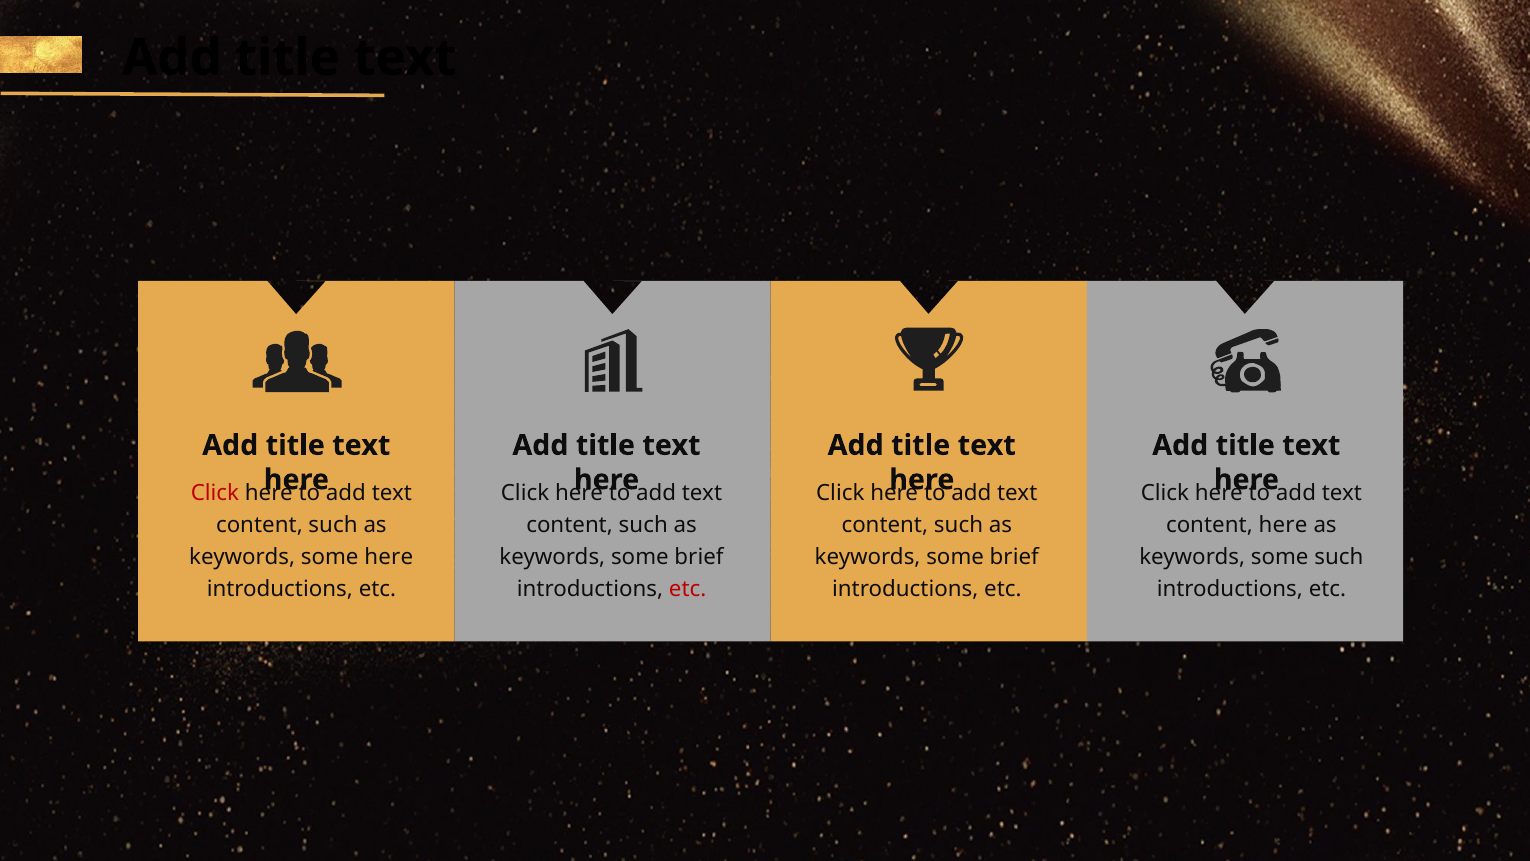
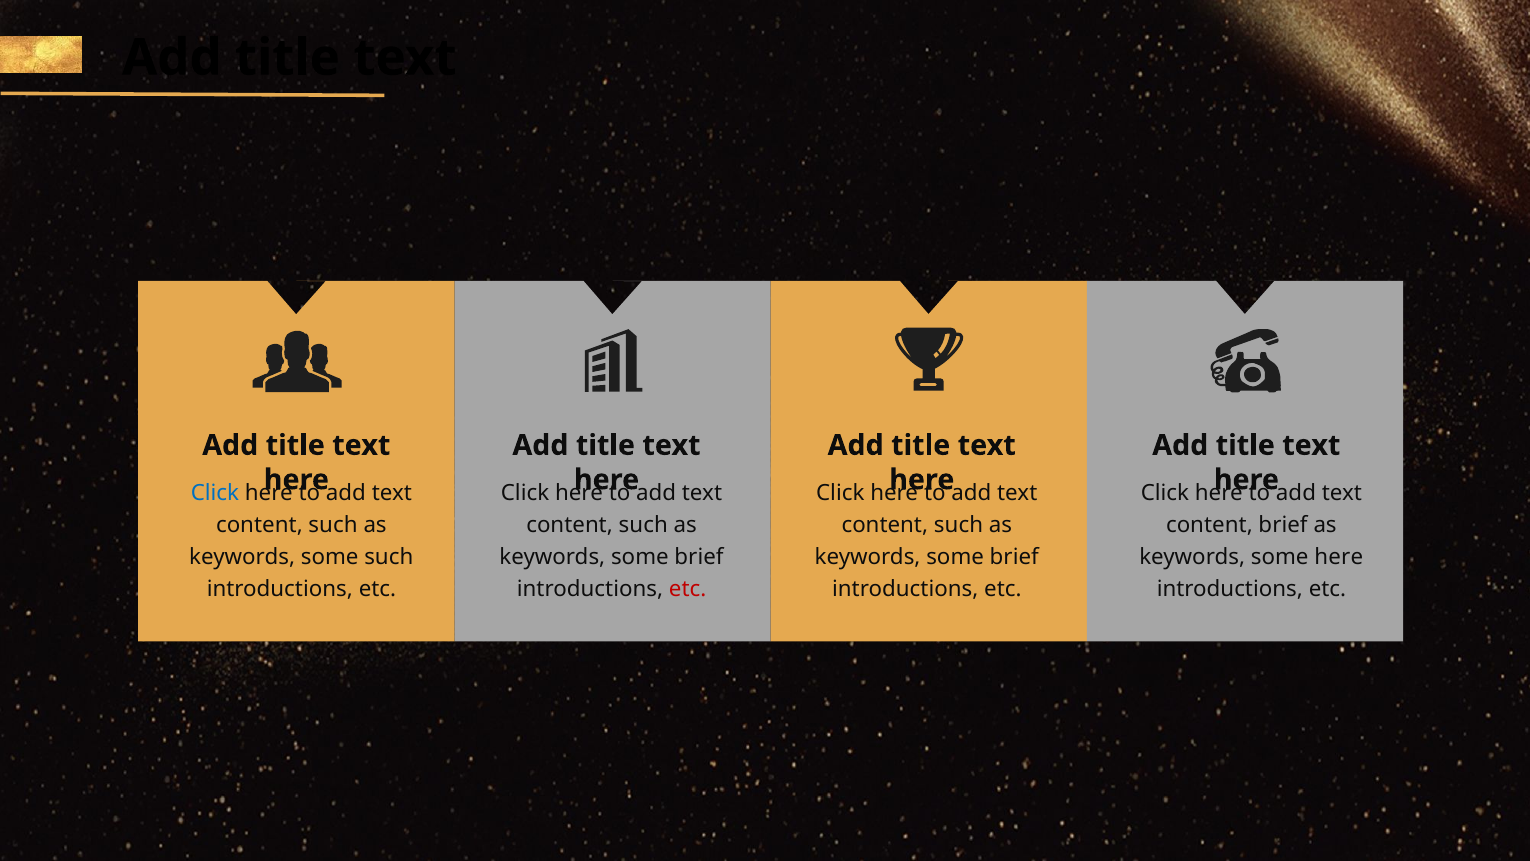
Click at (215, 493) colour: red -> blue
content here: here -> brief
some here: here -> such
some such: such -> here
